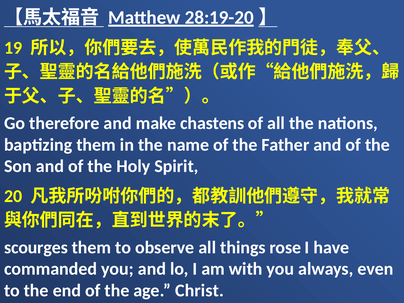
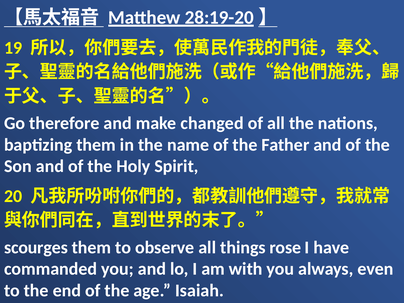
chastens: chastens -> changed
Christ: Christ -> Isaiah
